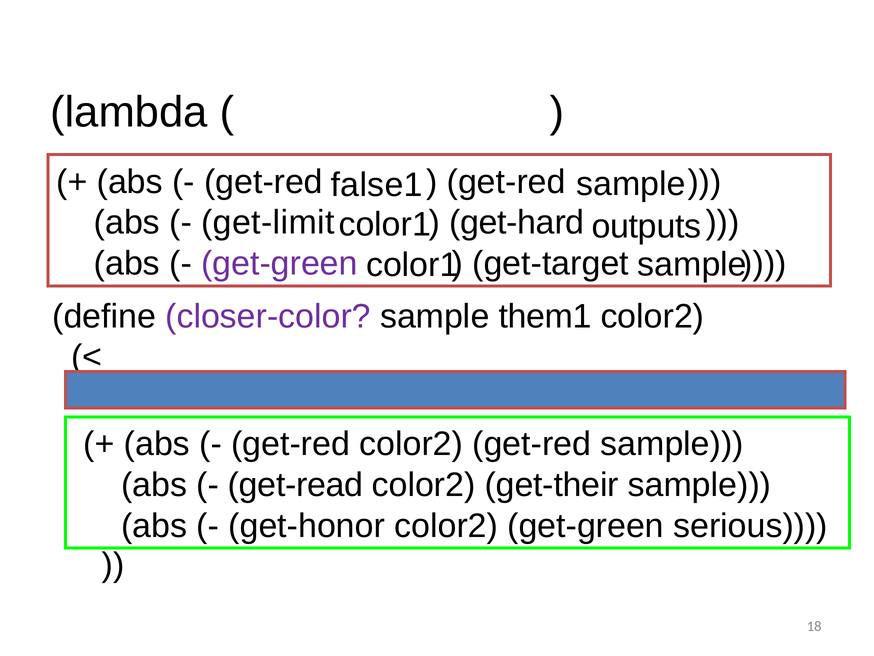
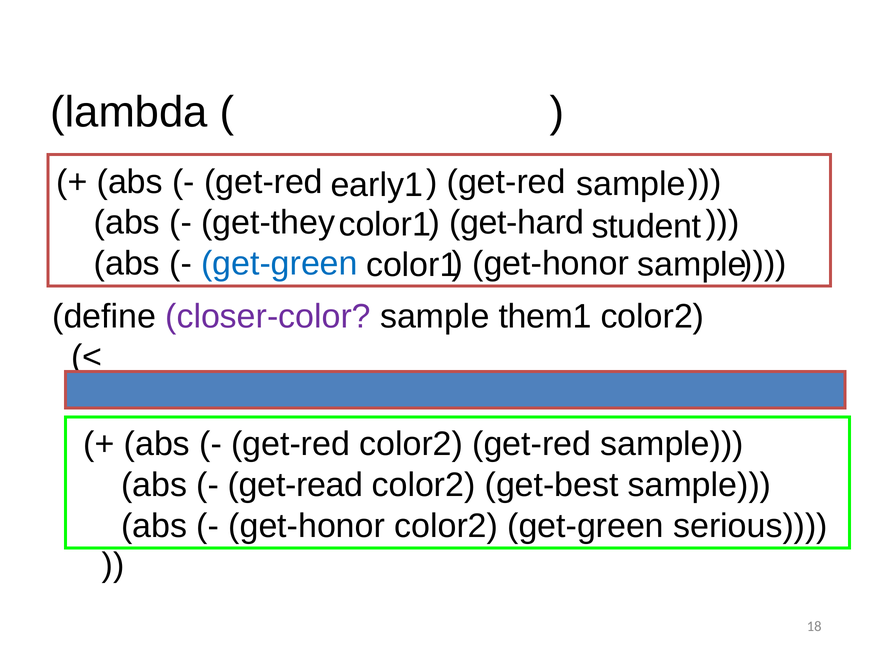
false1: false1 -> early1
get-limit: get-limit -> get-they
outputs: outputs -> student
get-green at (279, 263) colour: purple -> blue
get-target at (551, 263): get-target -> get-honor
get-their: get-their -> get-best
